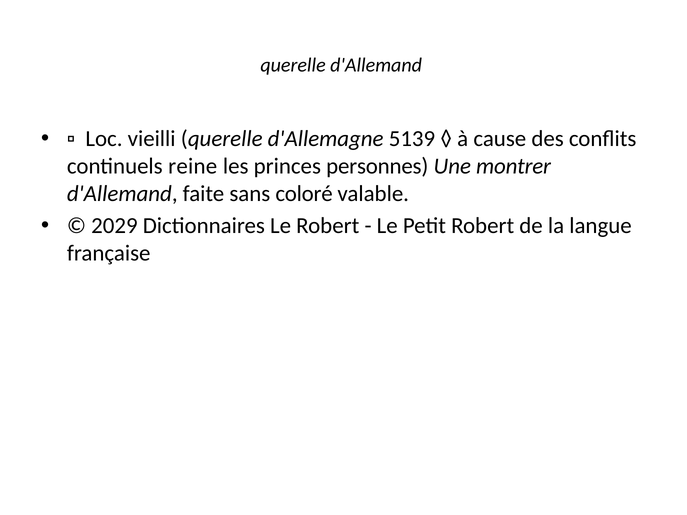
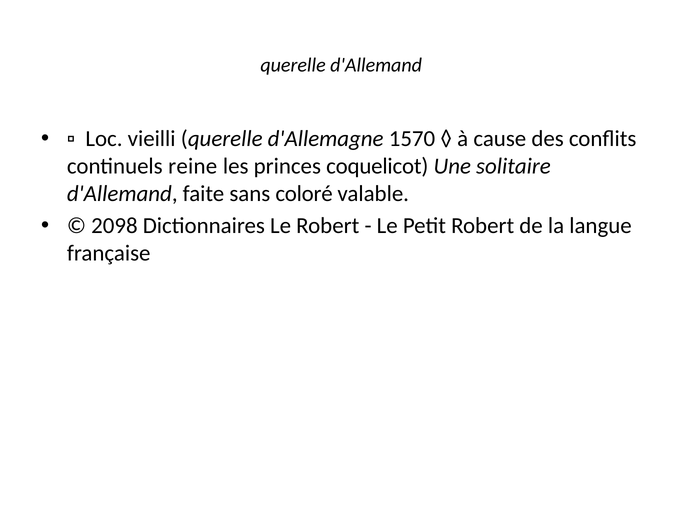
5139: 5139 -> 1570
personnes: personnes -> coquelicot
montrer: montrer -> solitaire
2029: 2029 -> 2098
